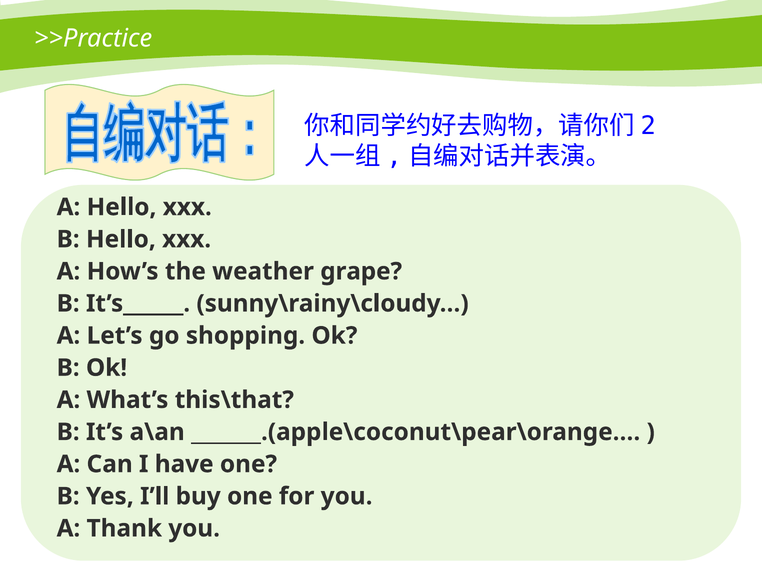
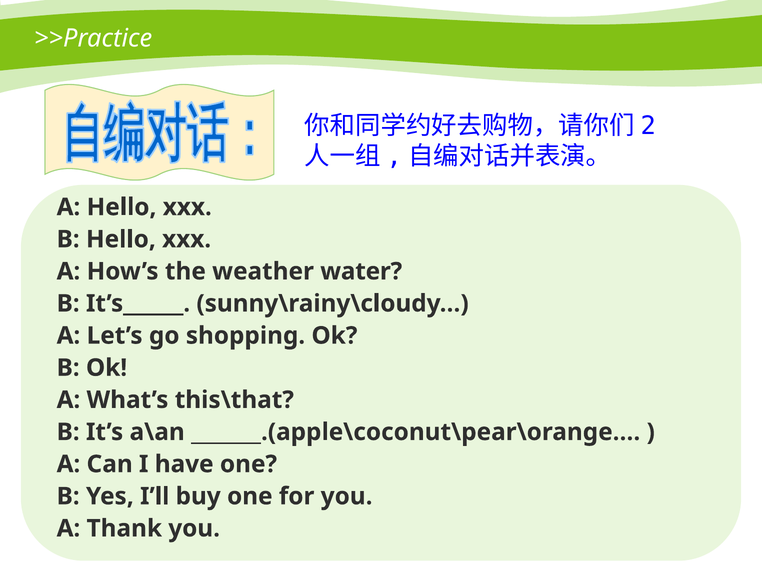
grape: grape -> water
